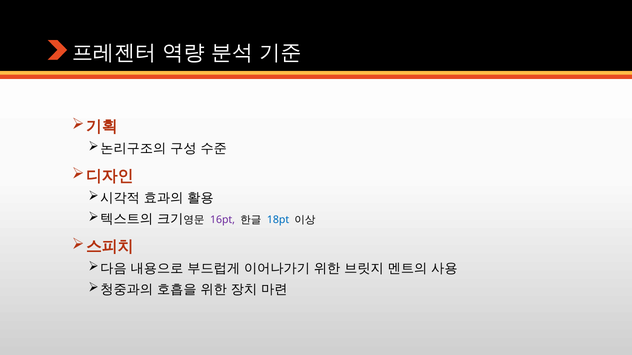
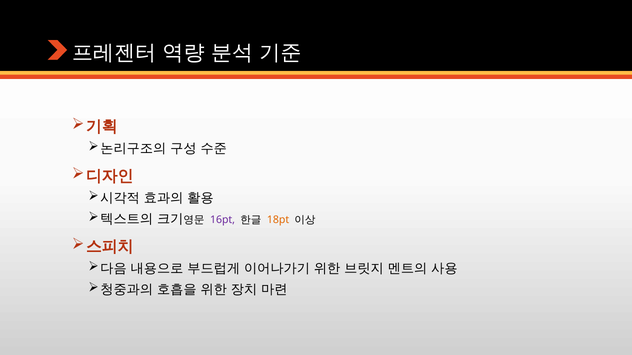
18pt colour: blue -> orange
